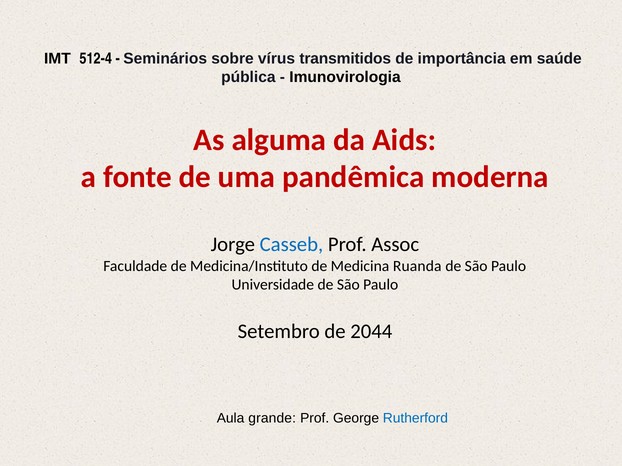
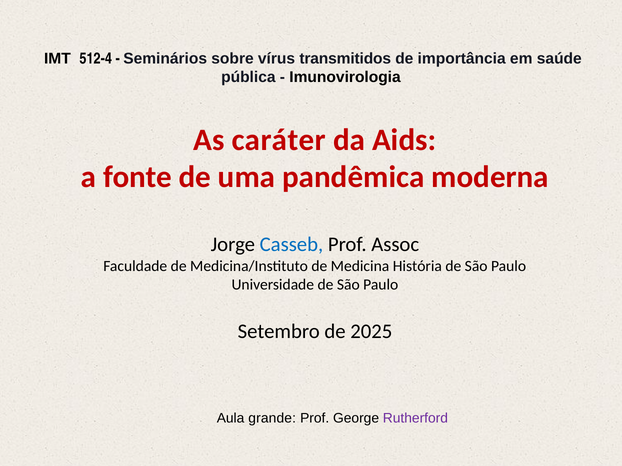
alguma: alguma -> caráter
Ruanda: Ruanda -> História
2044: 2044 -> 2025
Rutherford colour: blue -> purple
